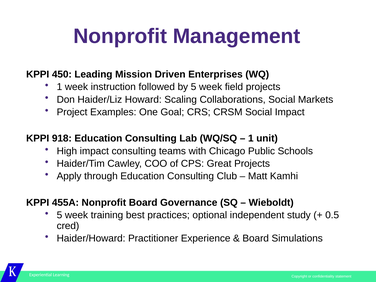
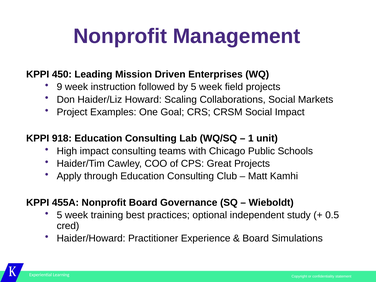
1 at (59, 87): 1 -> 9
